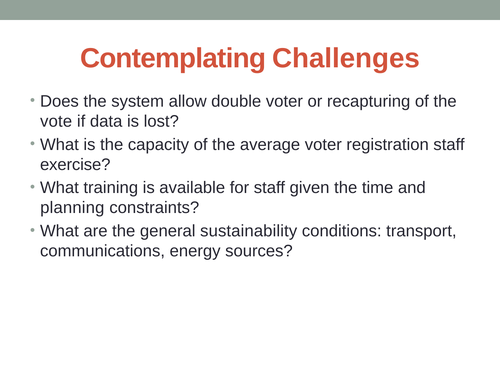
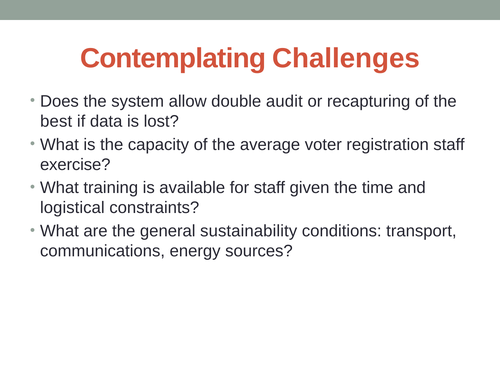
double voter: voter -> audit
vote: vote -> best
planning: planning -> logistical
